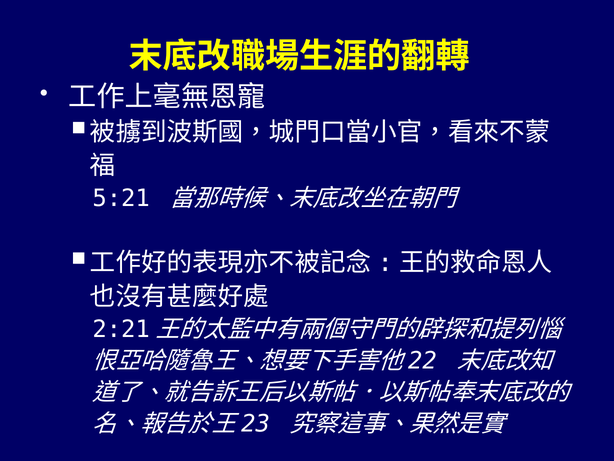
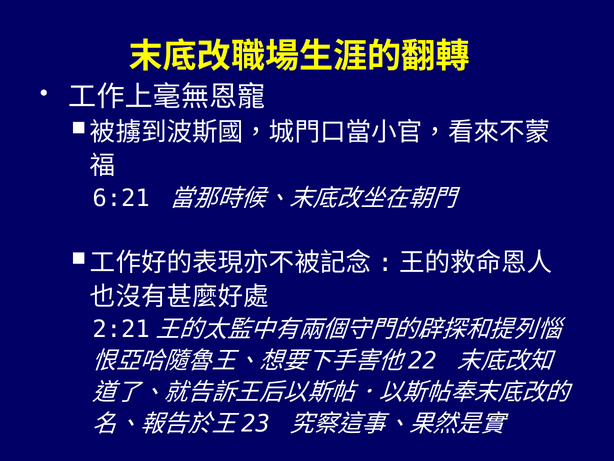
5:21: 5:21 -> 6:21
